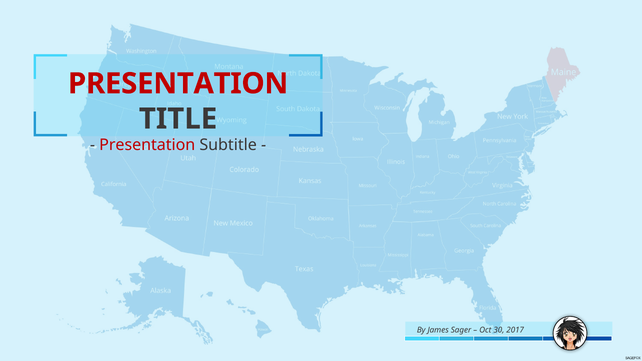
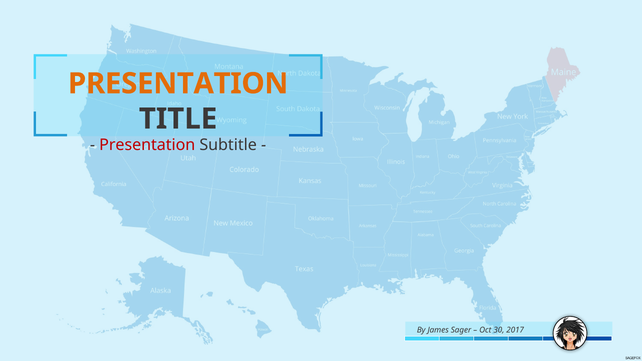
PRESENTATION at (178, 84) colour: red -> orange
